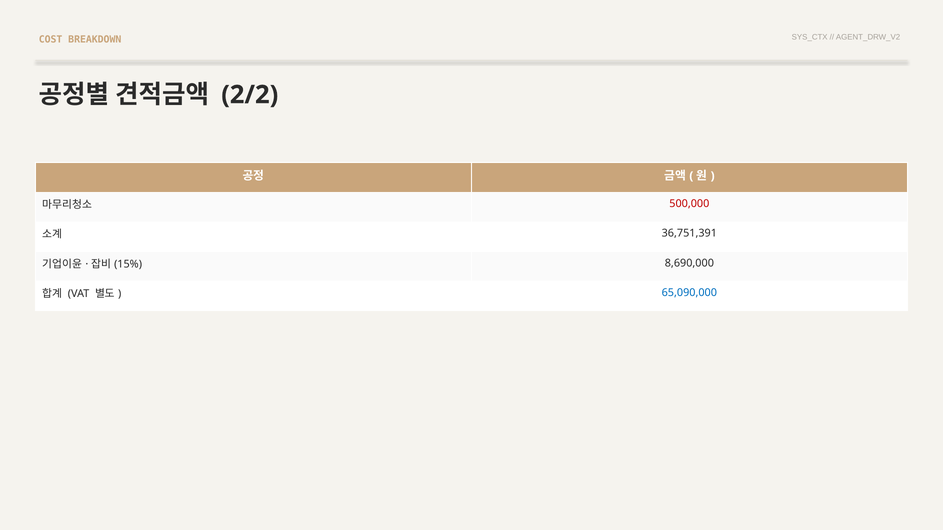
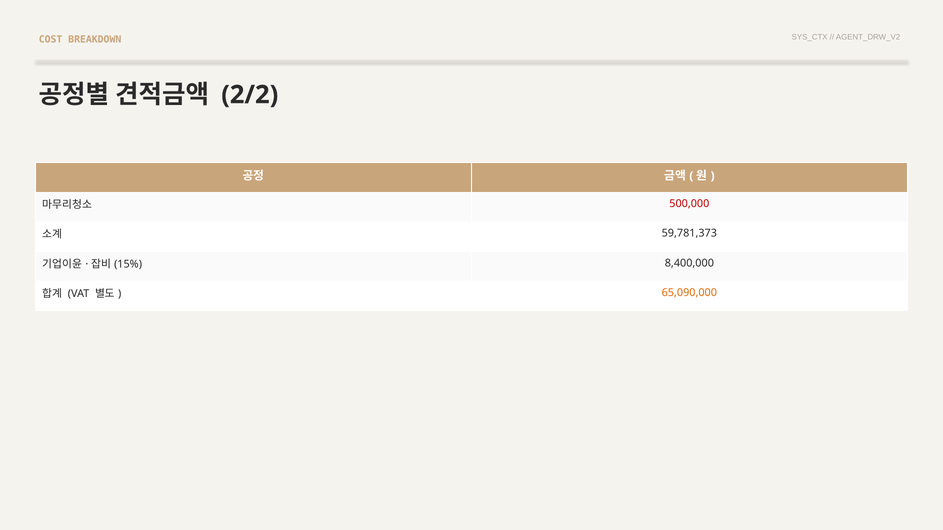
36,751,391: 36,751,391 -> 59,781,373
8,690,000: 8,690,000 -> 8,400,000
65,090,000 colour: blue -> orange
